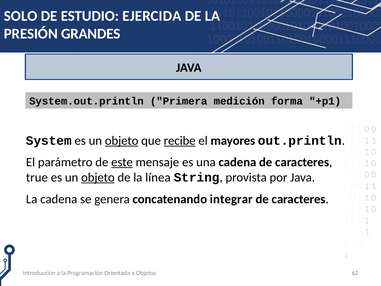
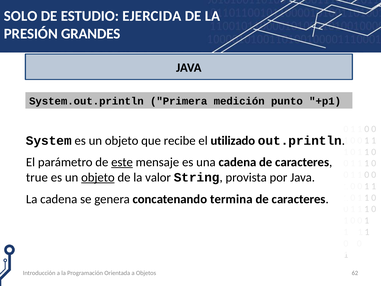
forma: forma -> punto
objeto at (122, 141) underline: present -> none
recibe underline: present -> none
mayores: mayores -> utilizado
línea: línea -> valor
integrar: integrar -> termina
